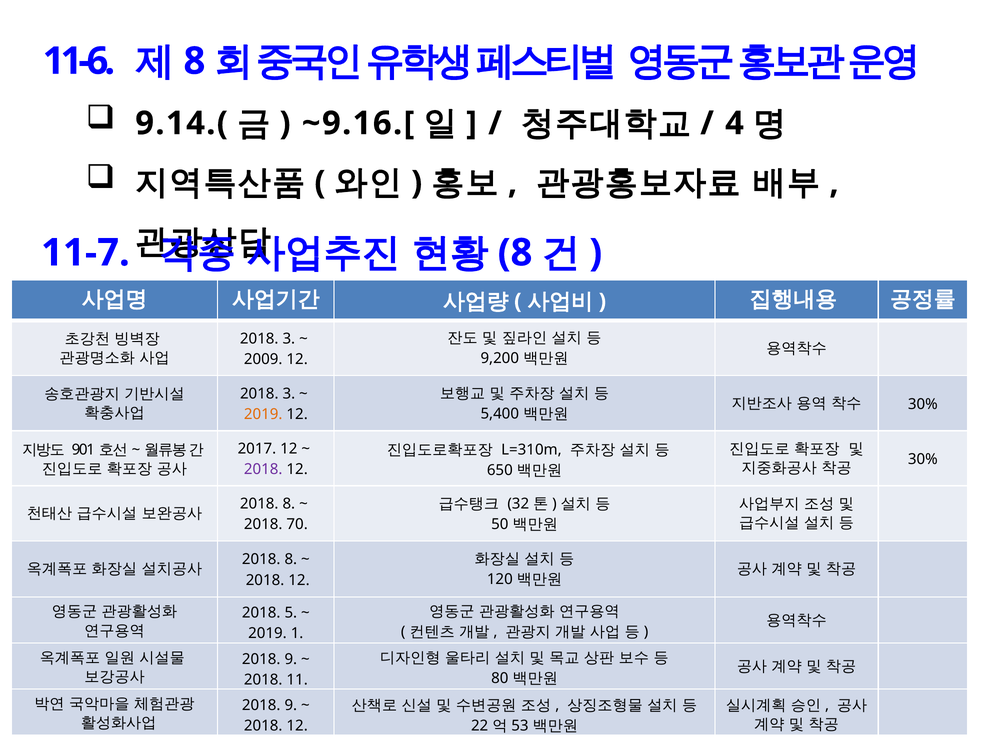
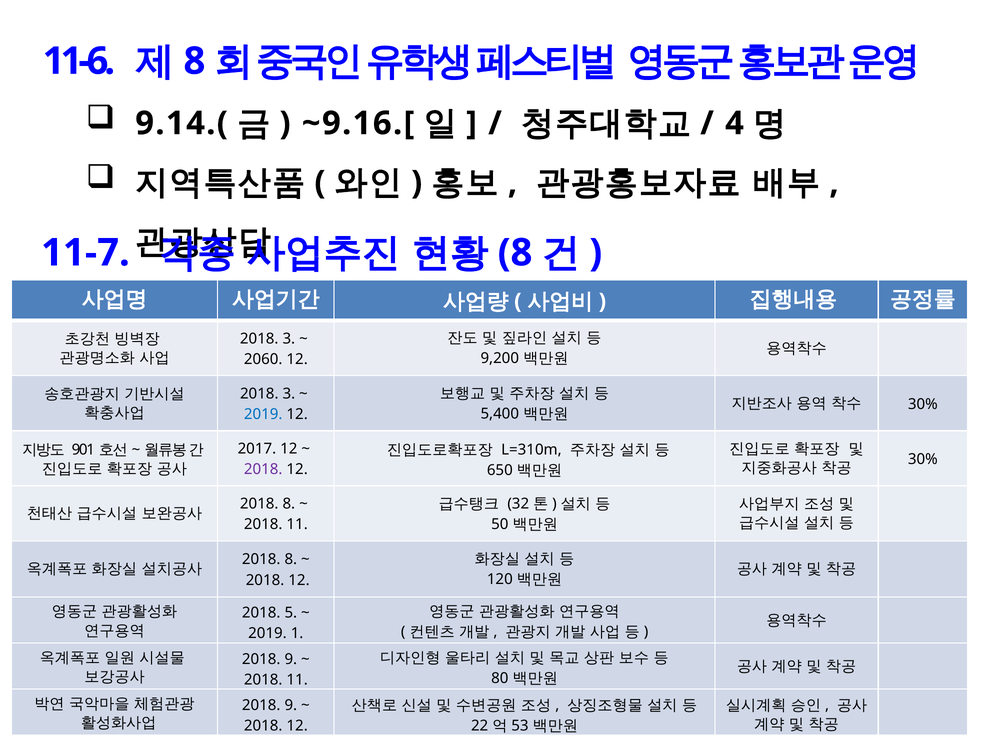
2009: 2009 -> 2060
2019 at (263, 414) colour: orange -> blue
70 at (297, 525): 70 -> 11
